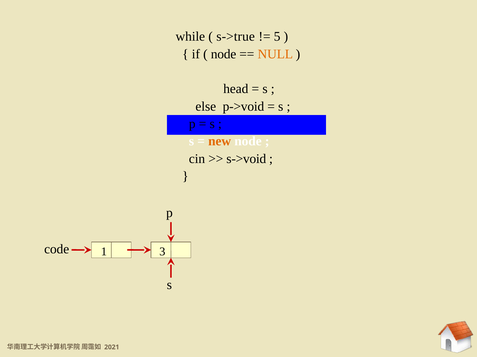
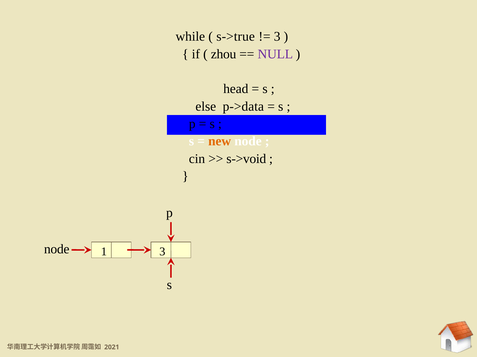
5 at (277, 37): 5 -> 3
node at (224, 54): node -> zhou
NULL colour: orange -> purple
p->void: p->void -> p->data
code at (57, 250): code -> node
